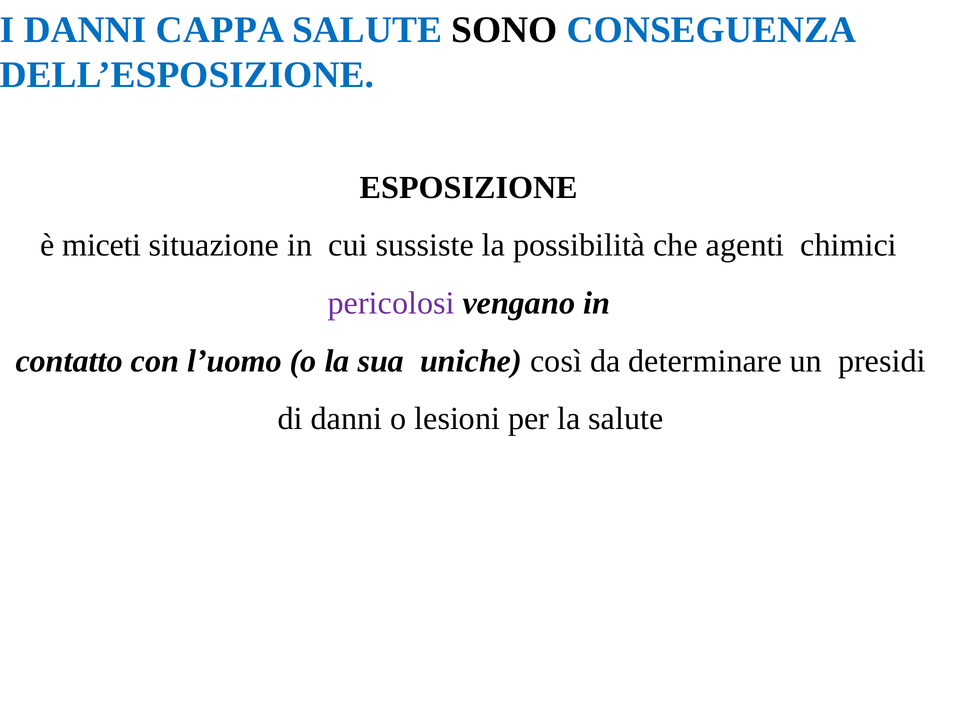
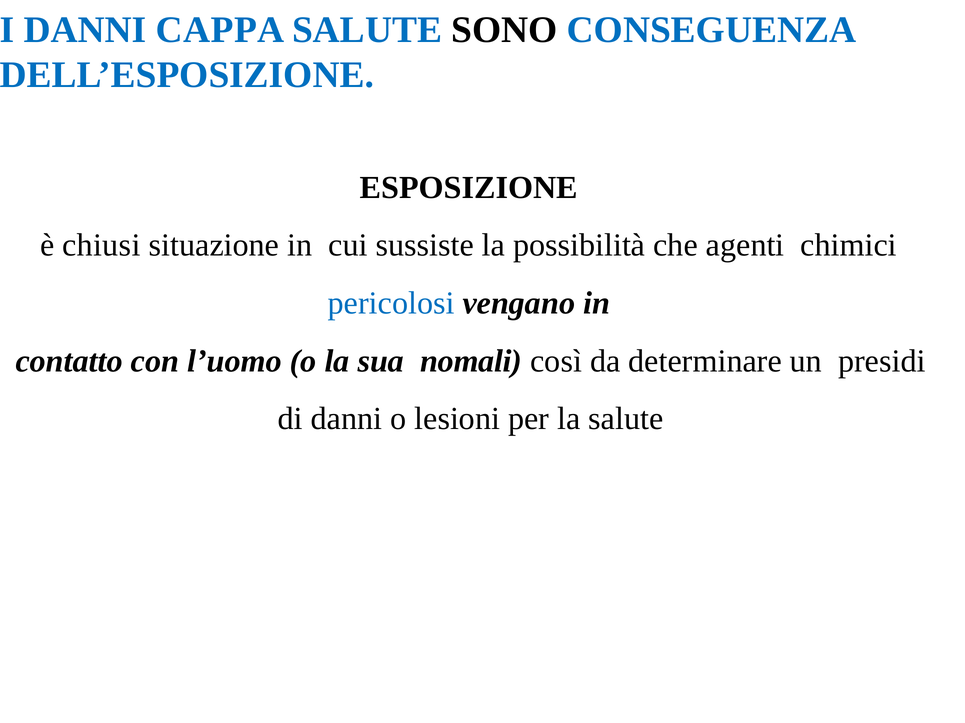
miceti: miceti -> chiusi
pericolosi colour: purple -> blue
uniche: uniche -> nomali
